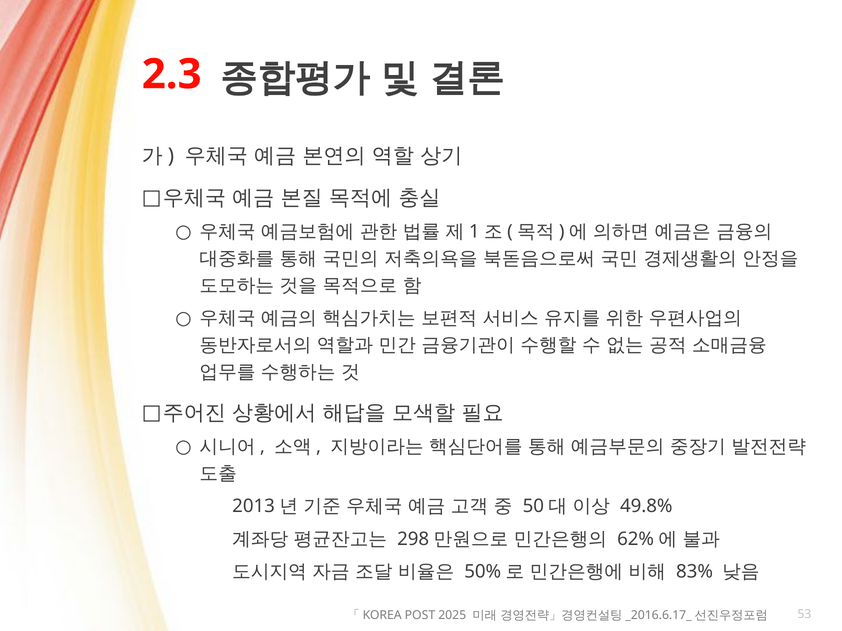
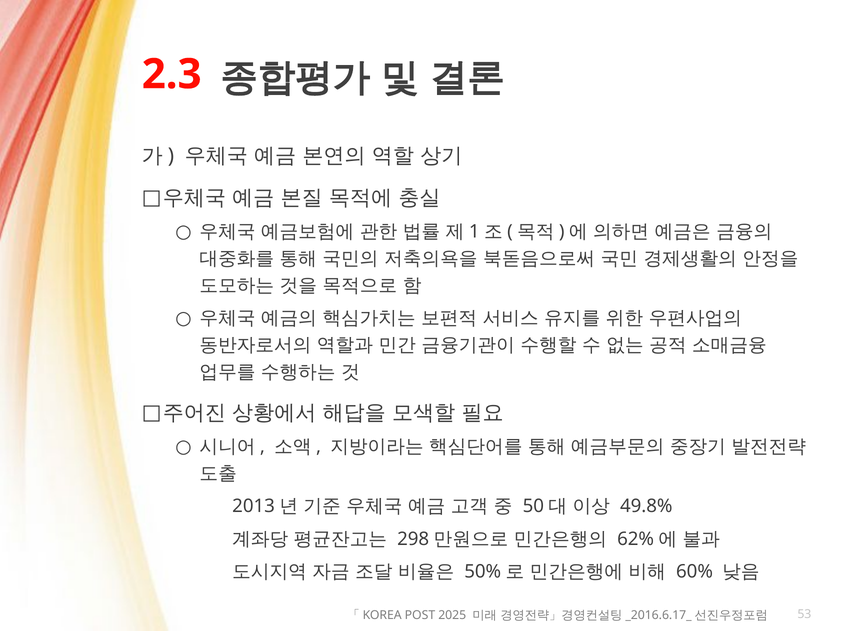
83%: 83% -> 60%
